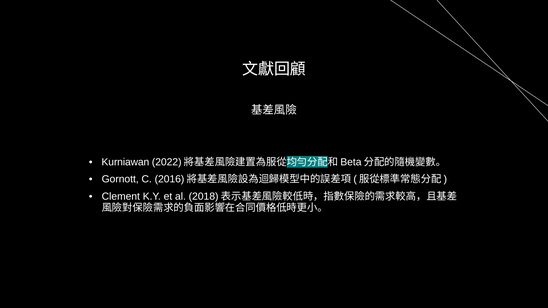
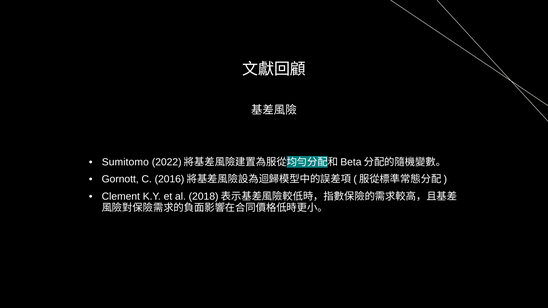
Kurniawan: Kurniawan -> Sumitomo
